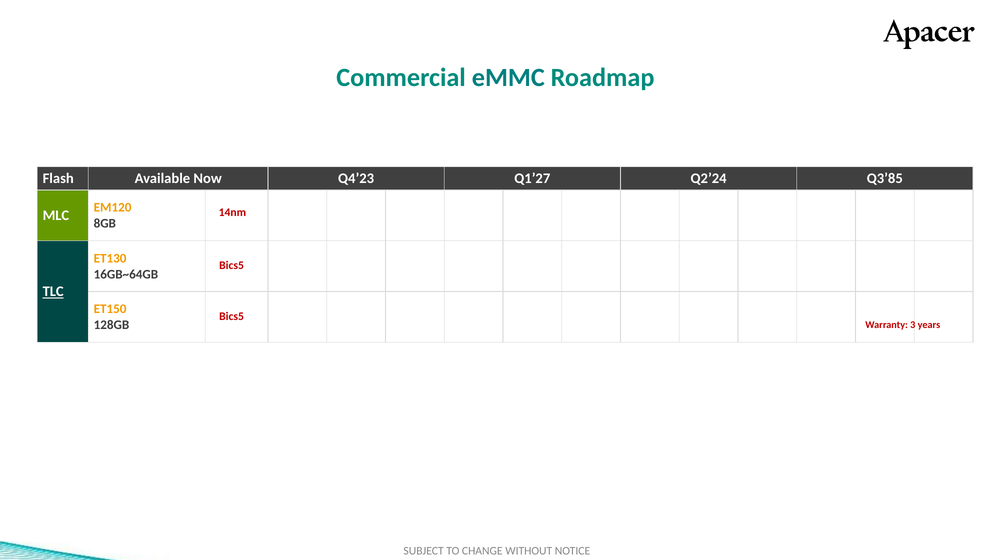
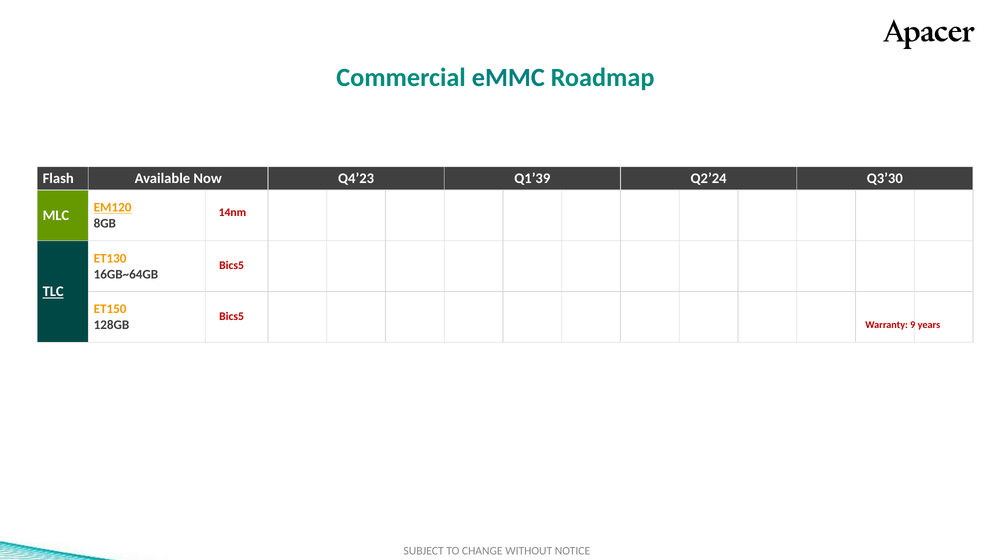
Q1’27: Q1’27 -> Q1’39
Q3’85: Q3’85 -> Q3’30
EM120 underline: none -> present
3: 3 -> 9
